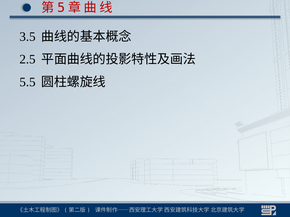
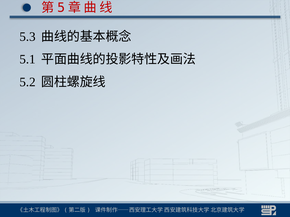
3.5: 3.5 -> 5.3
2.5: 2.5 -> 5.1
5.5: 5.5 -> 5.2
